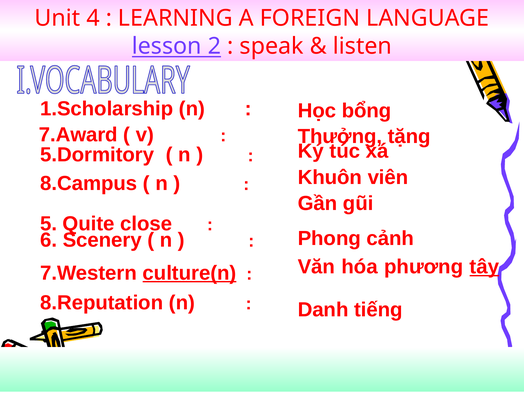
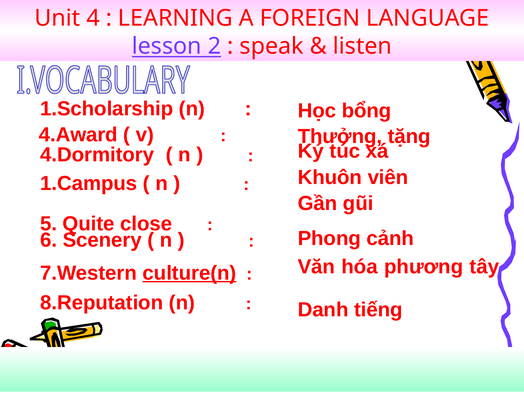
7.Award: 7.Award -> 4.Award
5.Dormitory: 5.Dormitory -> 4.Dormitory
8.Campus: 8.Campus -> 1.Campus
tây underline: present -> none
